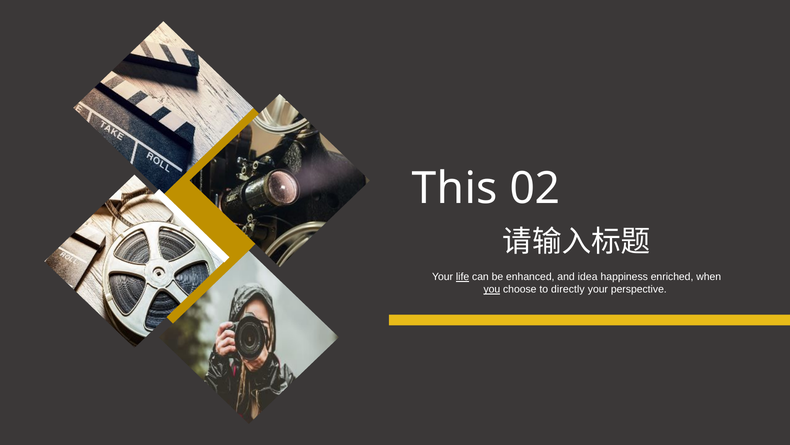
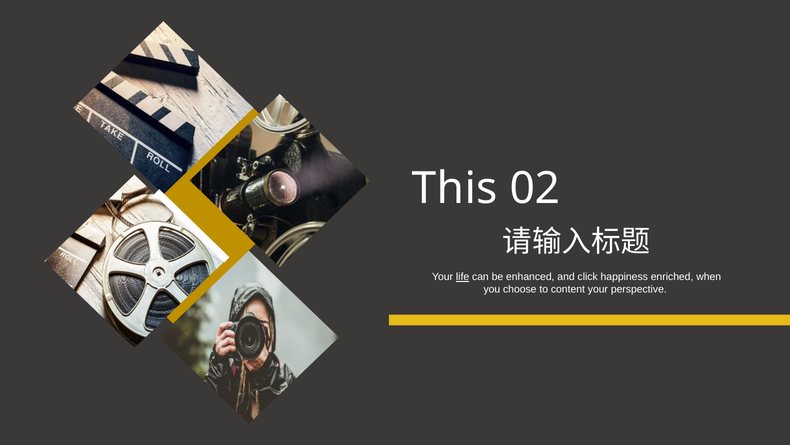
idea: idea -> click
you underline: present -> none
directly: directly -> content
